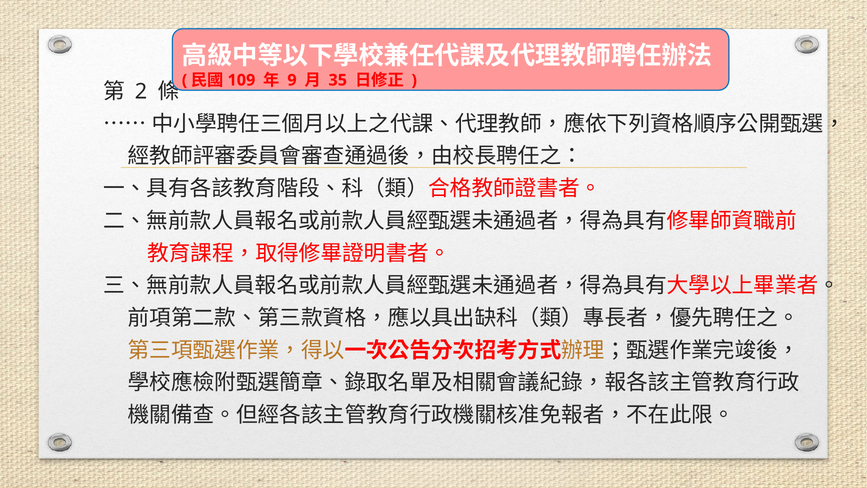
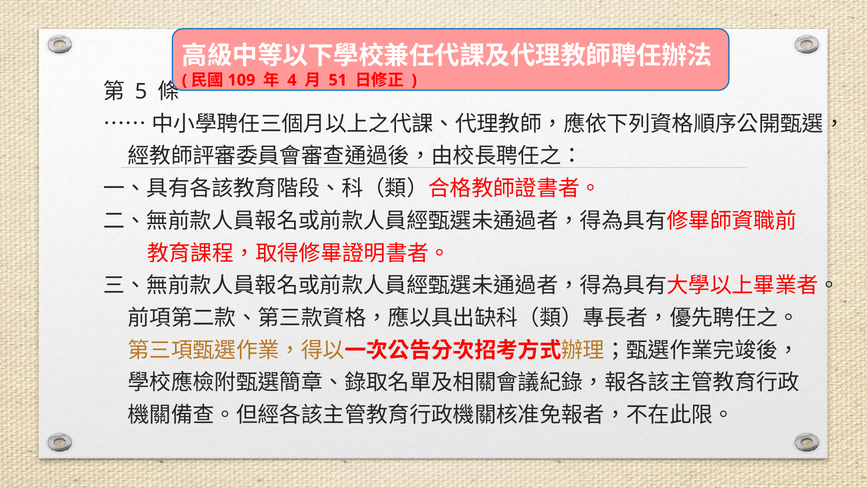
9: 9 -> 4
35: 35 -> 51
2: 2 -> 5
